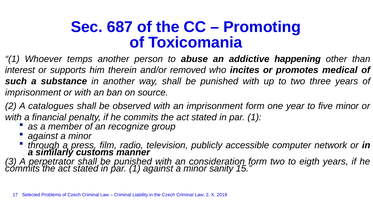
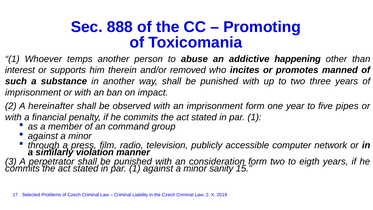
687: 687 -> 888
medical: medical -> manned
source: source -> impact
catalogues: catalogues -> hereinafter
five minor: minor -> pipes
recognize: recognize -> command
customs: customs -> violation
